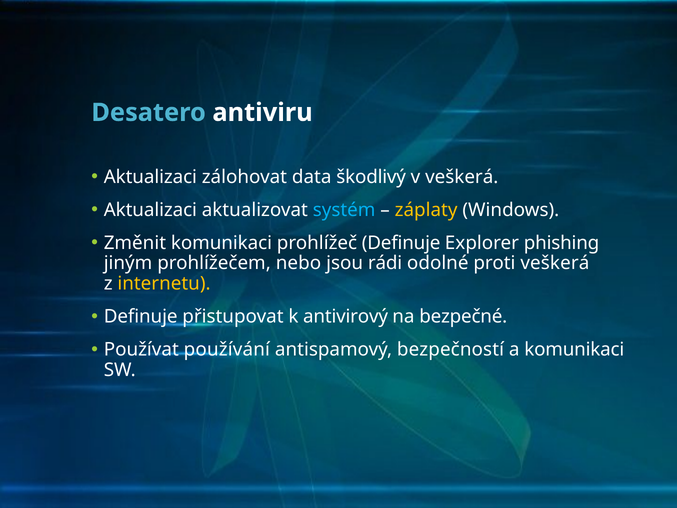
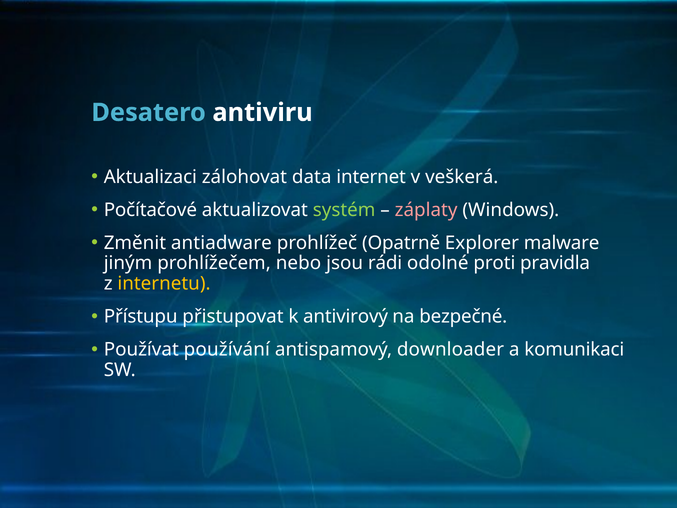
škodlivý: škodlivý -> internet
Aktualizaci at (150, 210): Aktualizaci -> Počítačové
systém colour: light blue -> light green
záplaty colour: yellow -> pink
Změnit komunikaci: komunikaci -> antiadware
prohlížeč Definuje: Definuje -> Opatrně
phishing: phishing -> malware
proti veškerá: veškerá -> pravidla
Definuje at (141, 316): Definuje -> Přístupu
bezpečností: bezpečností -> downloader
